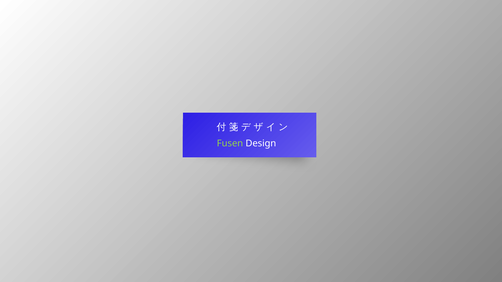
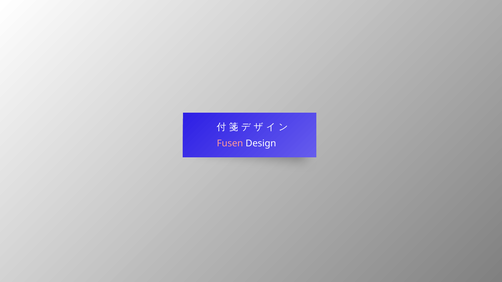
Fusen colour: light green -> pink
